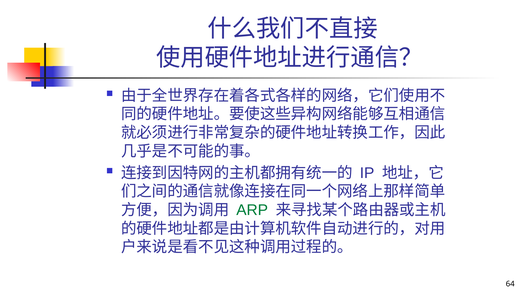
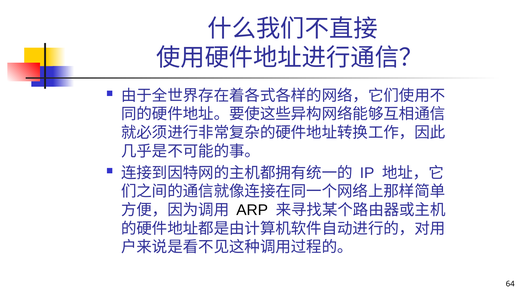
ARP colour: green -> black
